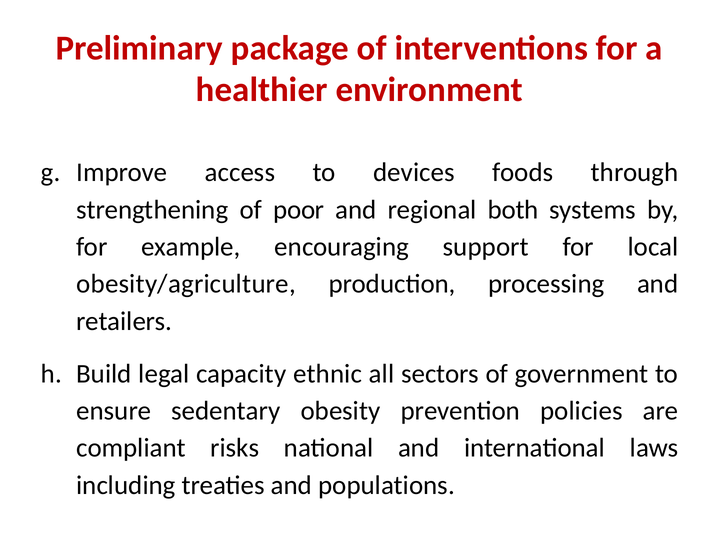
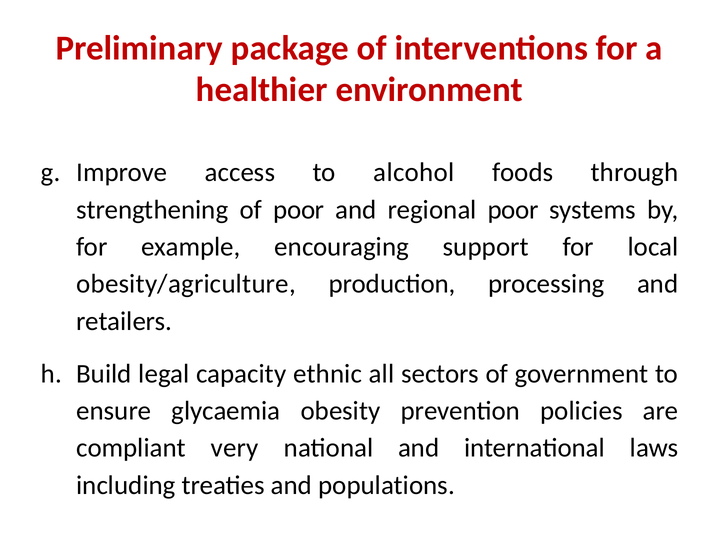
devices: devices -> alcohol
regional both: both -> poor
sedentary: sedentary -> glycaemia
risks: risks -> very
